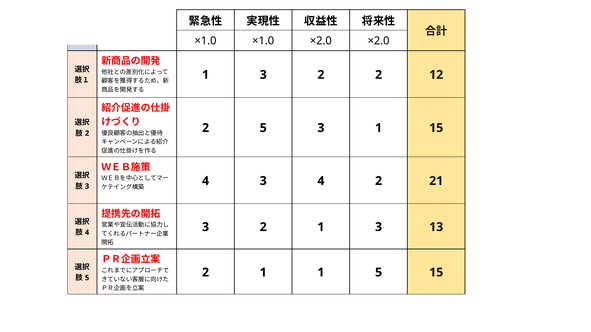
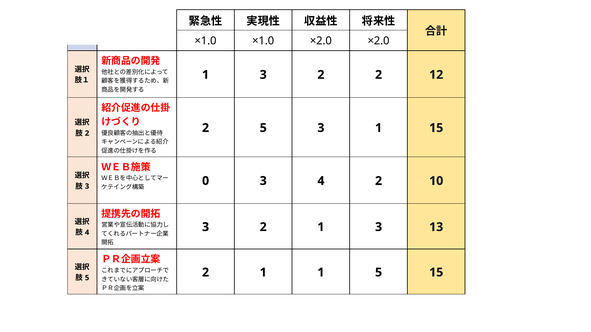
4 at (206, 181): 4 -> 0
21: 21 -> 10
